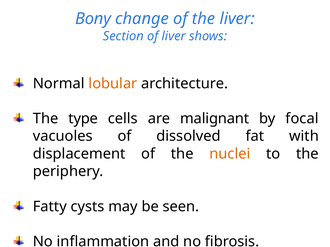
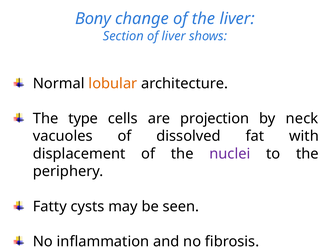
malignant: malignant -> projection
focal: focal -> neck
nuclei colour: orange -> purple
